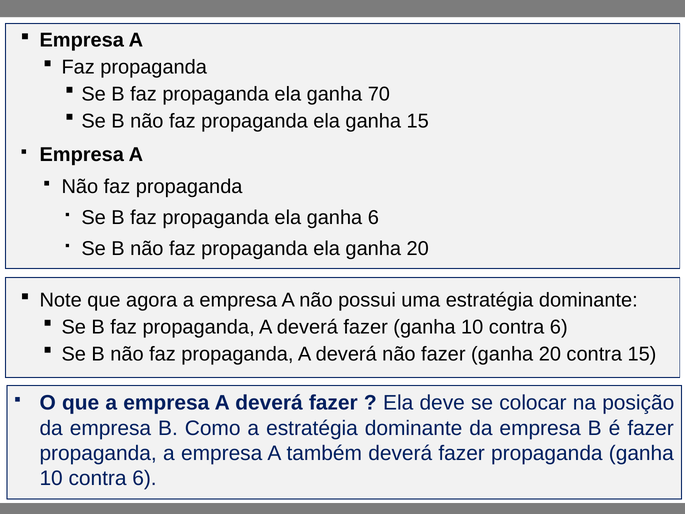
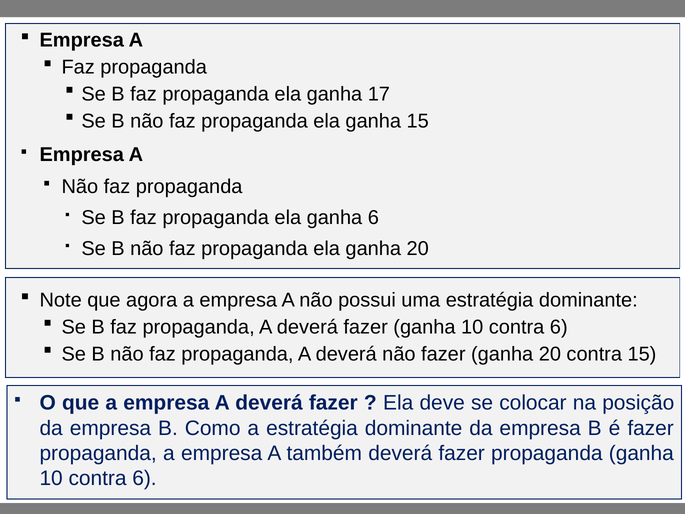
70: 70 -> 17
